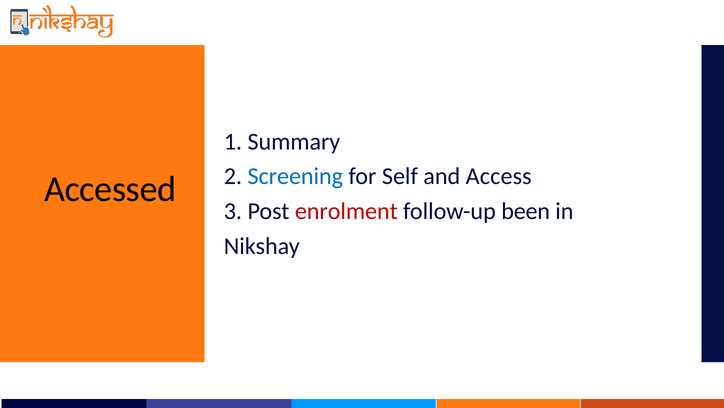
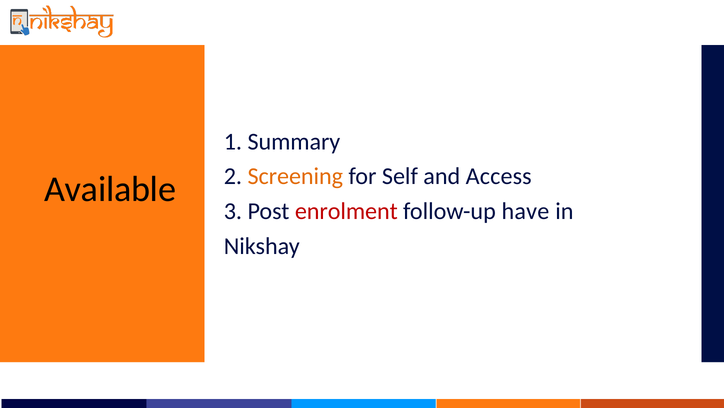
Screening colour: blue -> orange
Accessed: Accessed -> Available
been: been -> have
